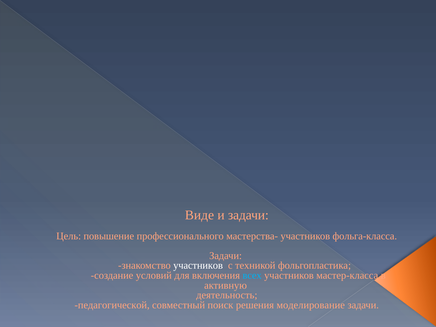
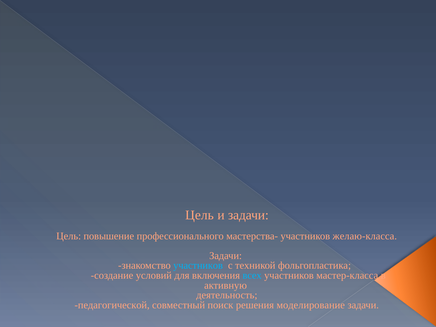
Виде at (199, 215): Виде -> Цель
фольга-класса: фольга-класса -> желаю-класса
участников at (198, 266) colour: white -> light blue
